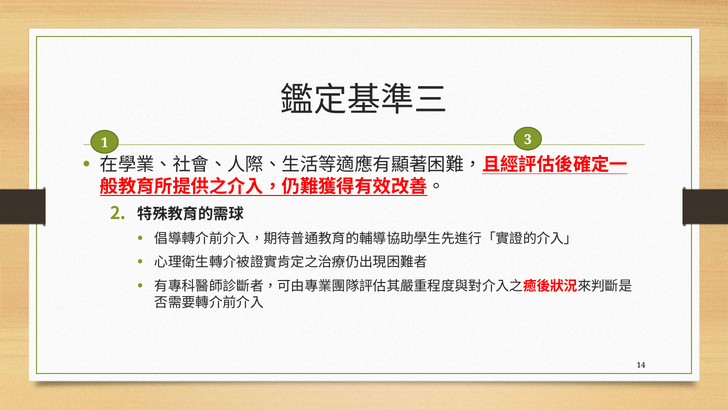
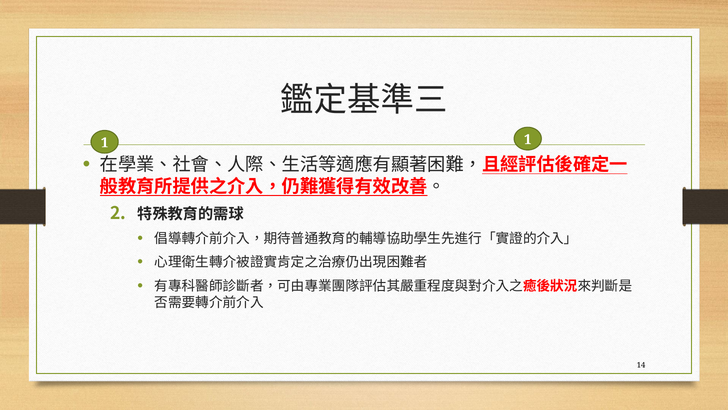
1 3: 3 -> 1
